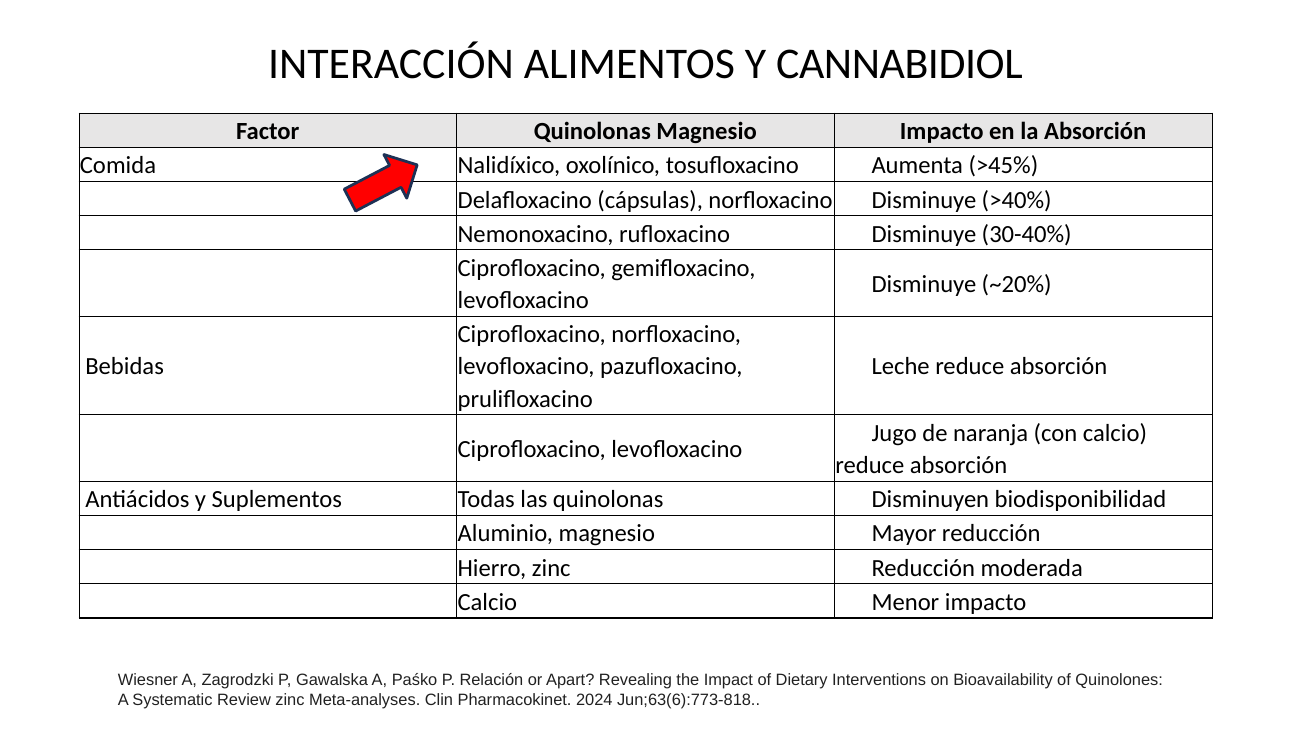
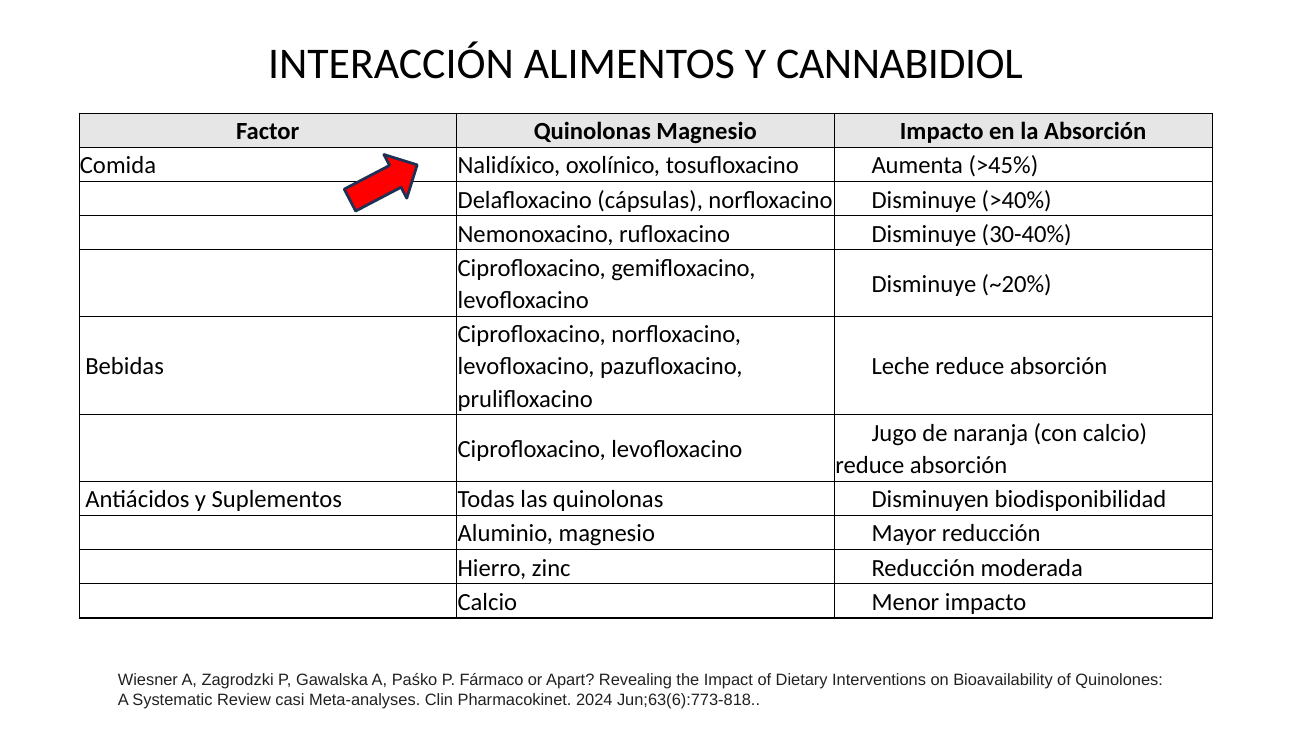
Relación: Relación -> Fármaco
Review zinc: zinc -> casi
